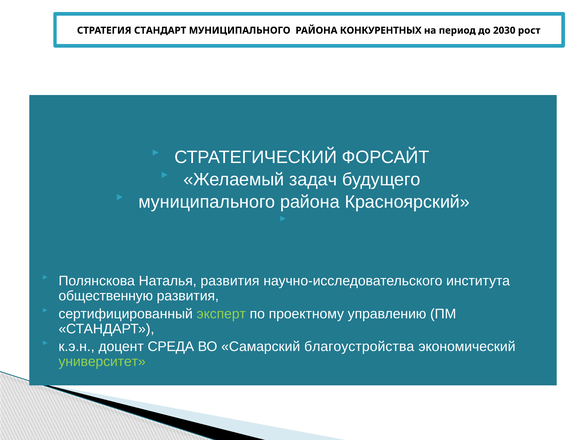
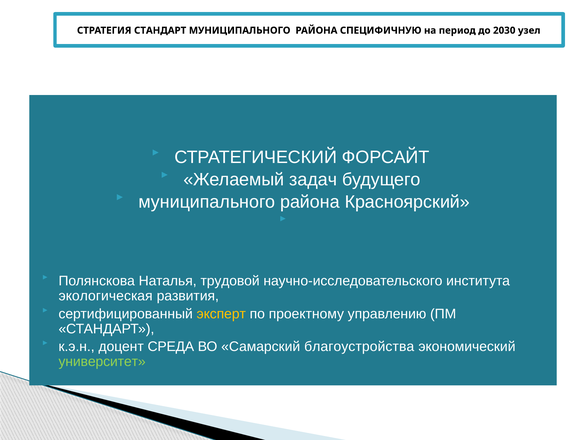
КОНКУРЕНТНЫХ: КОНКУРЕНТНЫХ -> СПЕЦИФИЧНУЮ
рост: рост -> узел
Наталья развития: развития -> трудовой
общественную: общественную -> экологическая
эксперт colour: light green -> yellow
